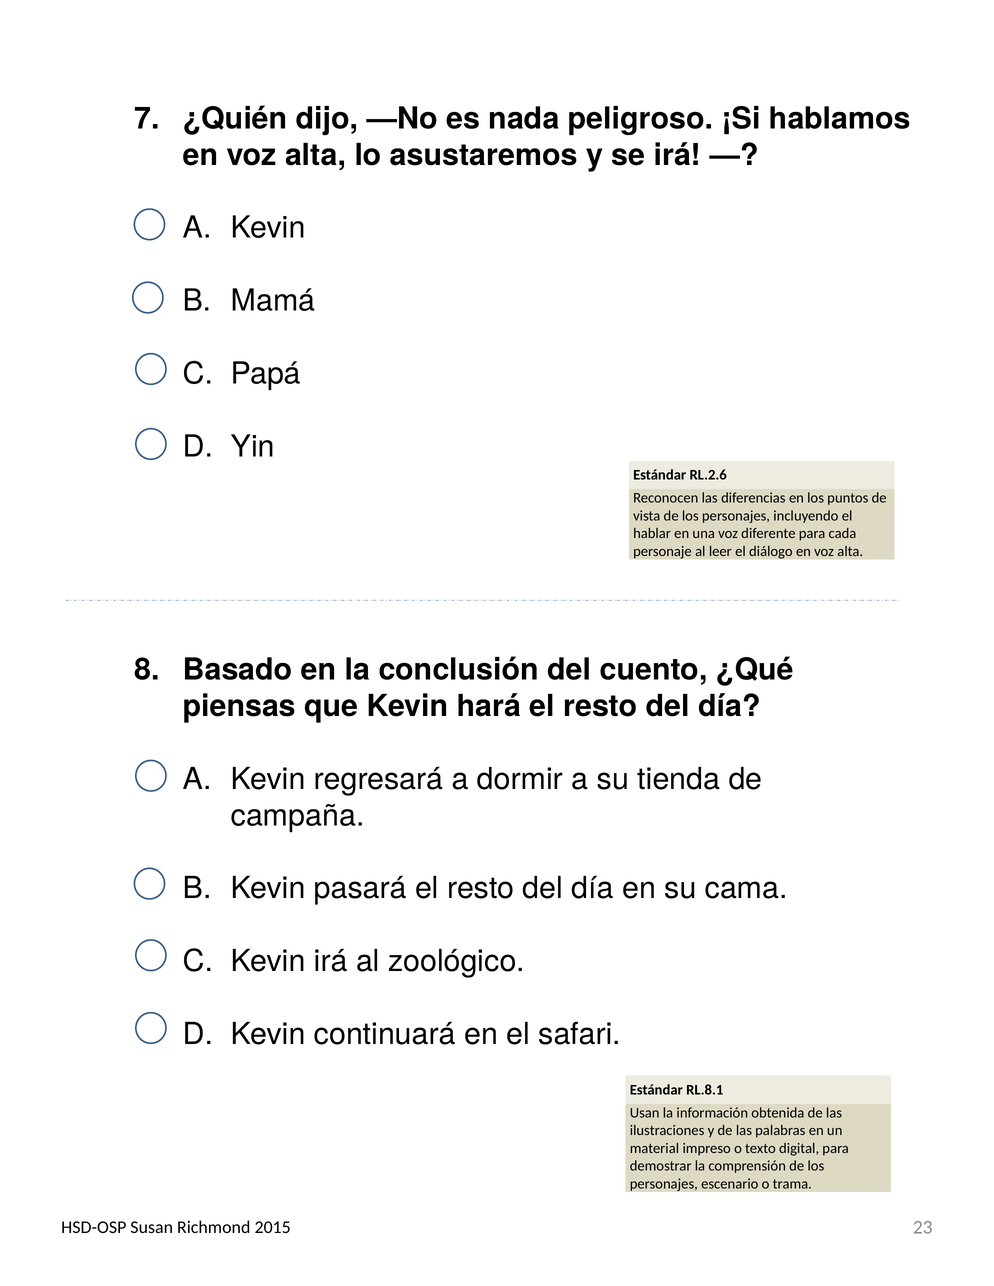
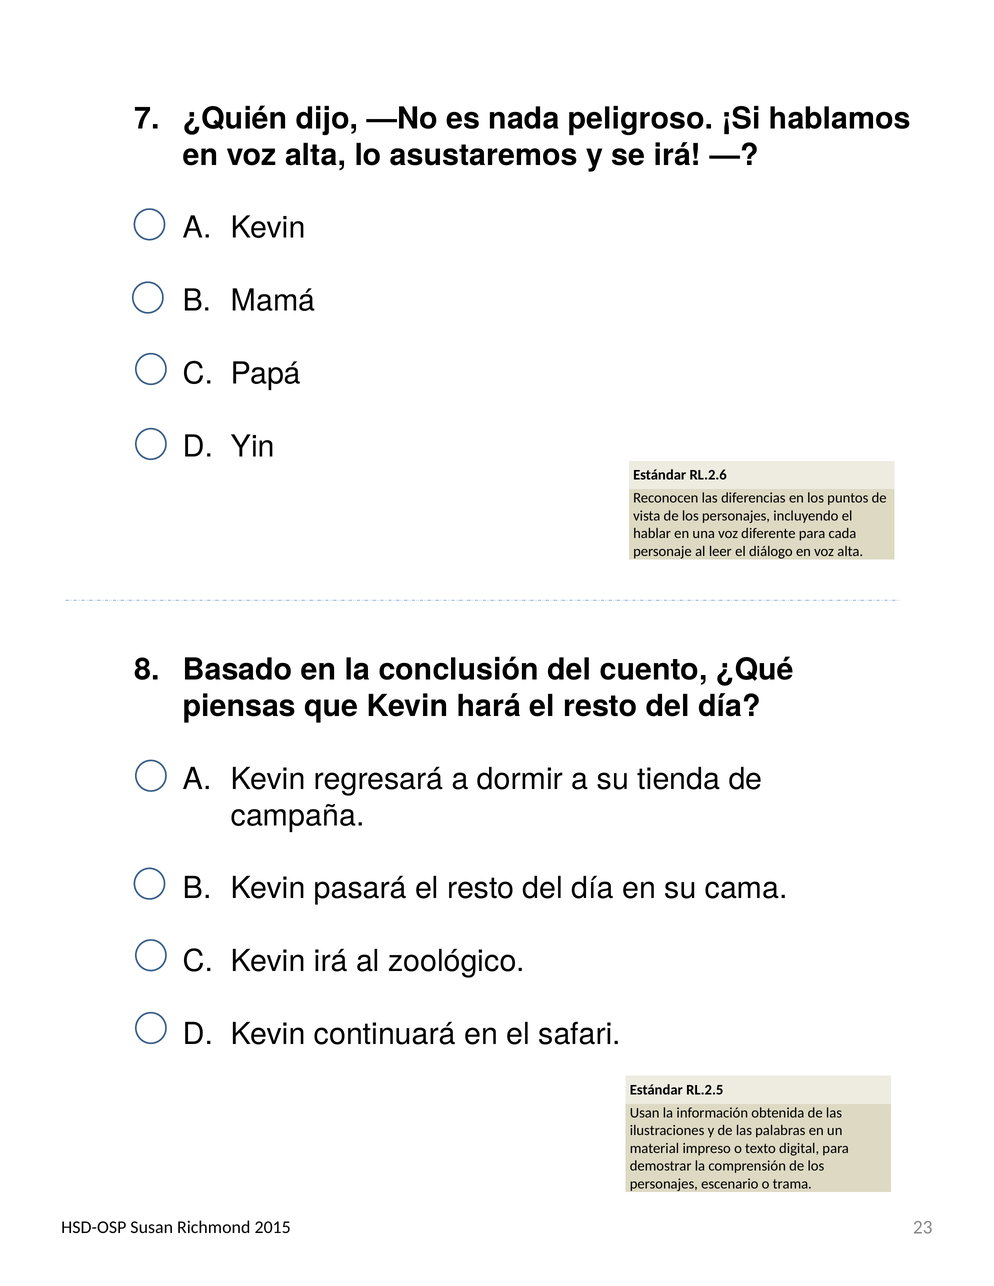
RL.8.1: RL.8.1 -> RL.2.5
